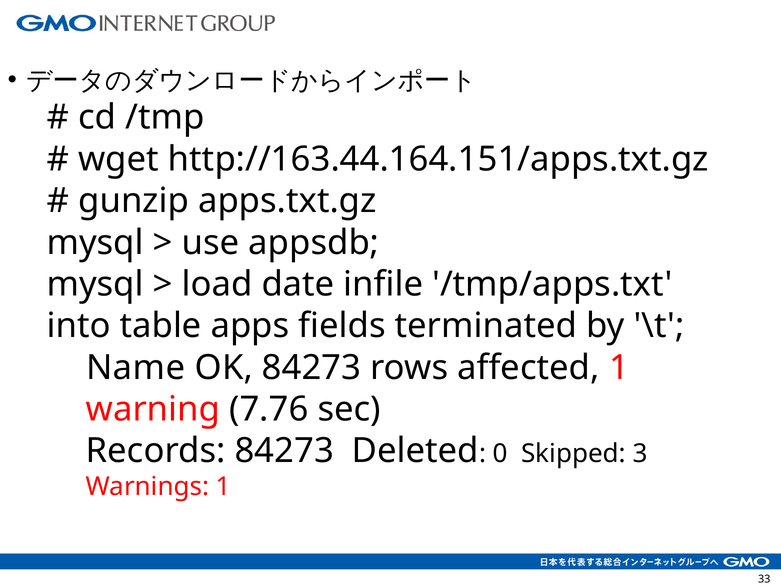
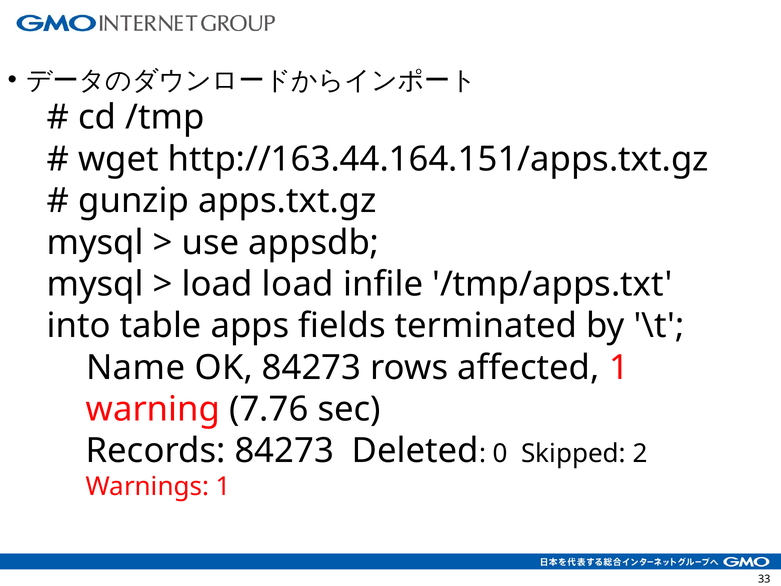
load date: date -> load
3: 3 -> 2
